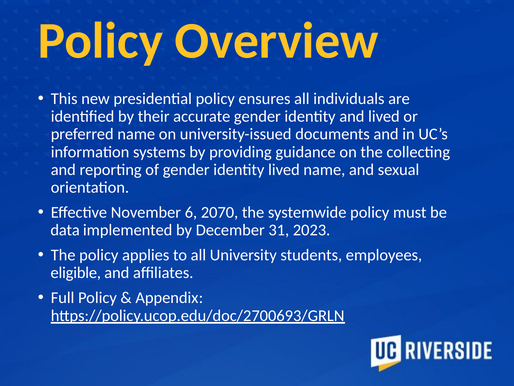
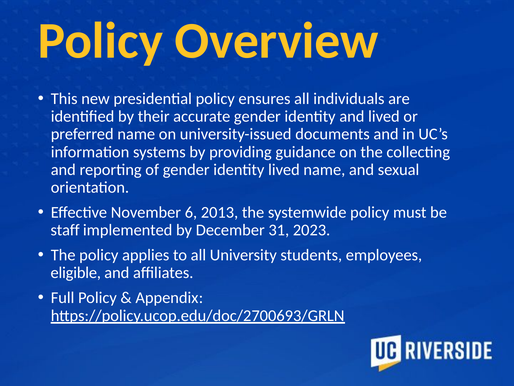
2070: 2070 -> 2013
data: data -> staff
